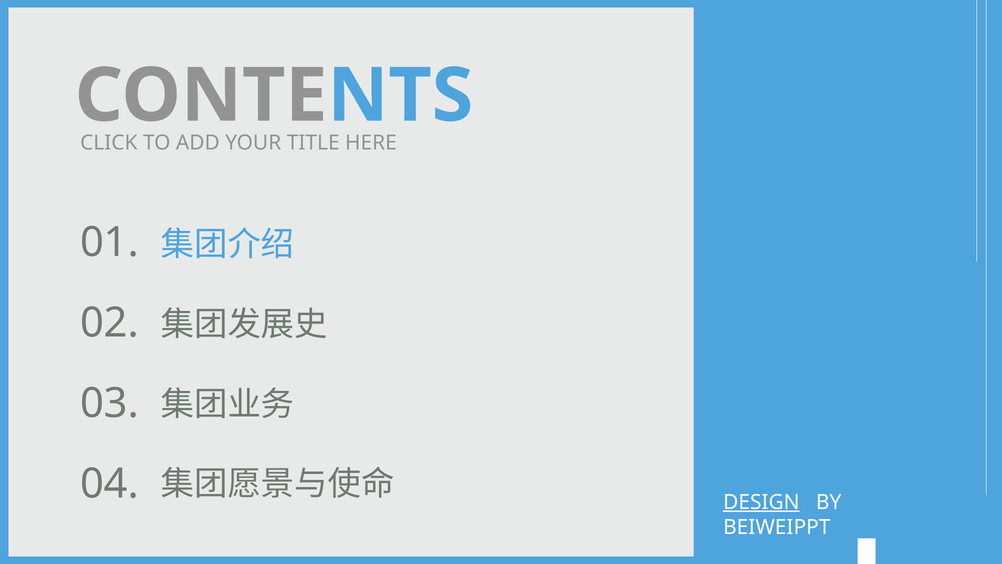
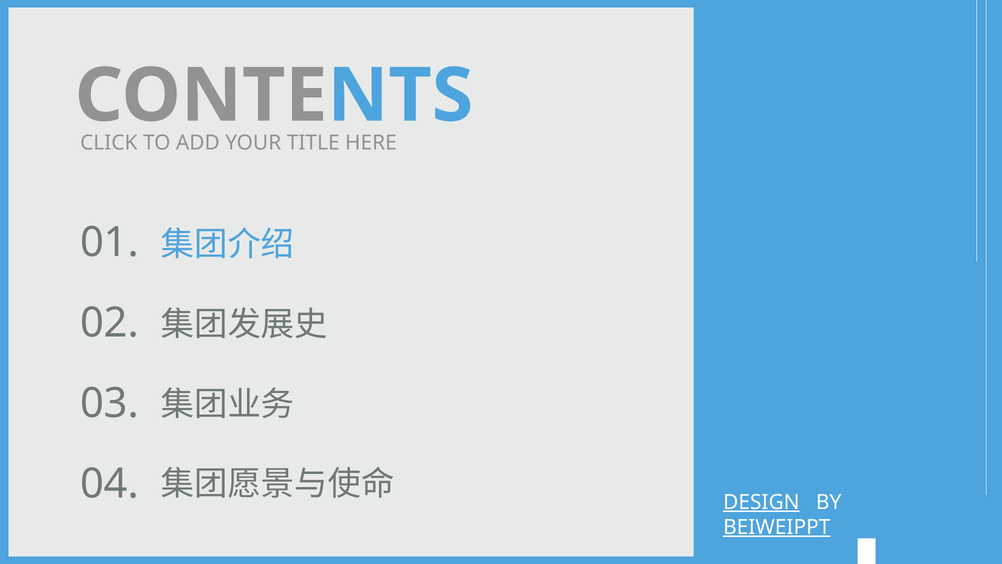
BEIWEIPPT underline: none -> present
